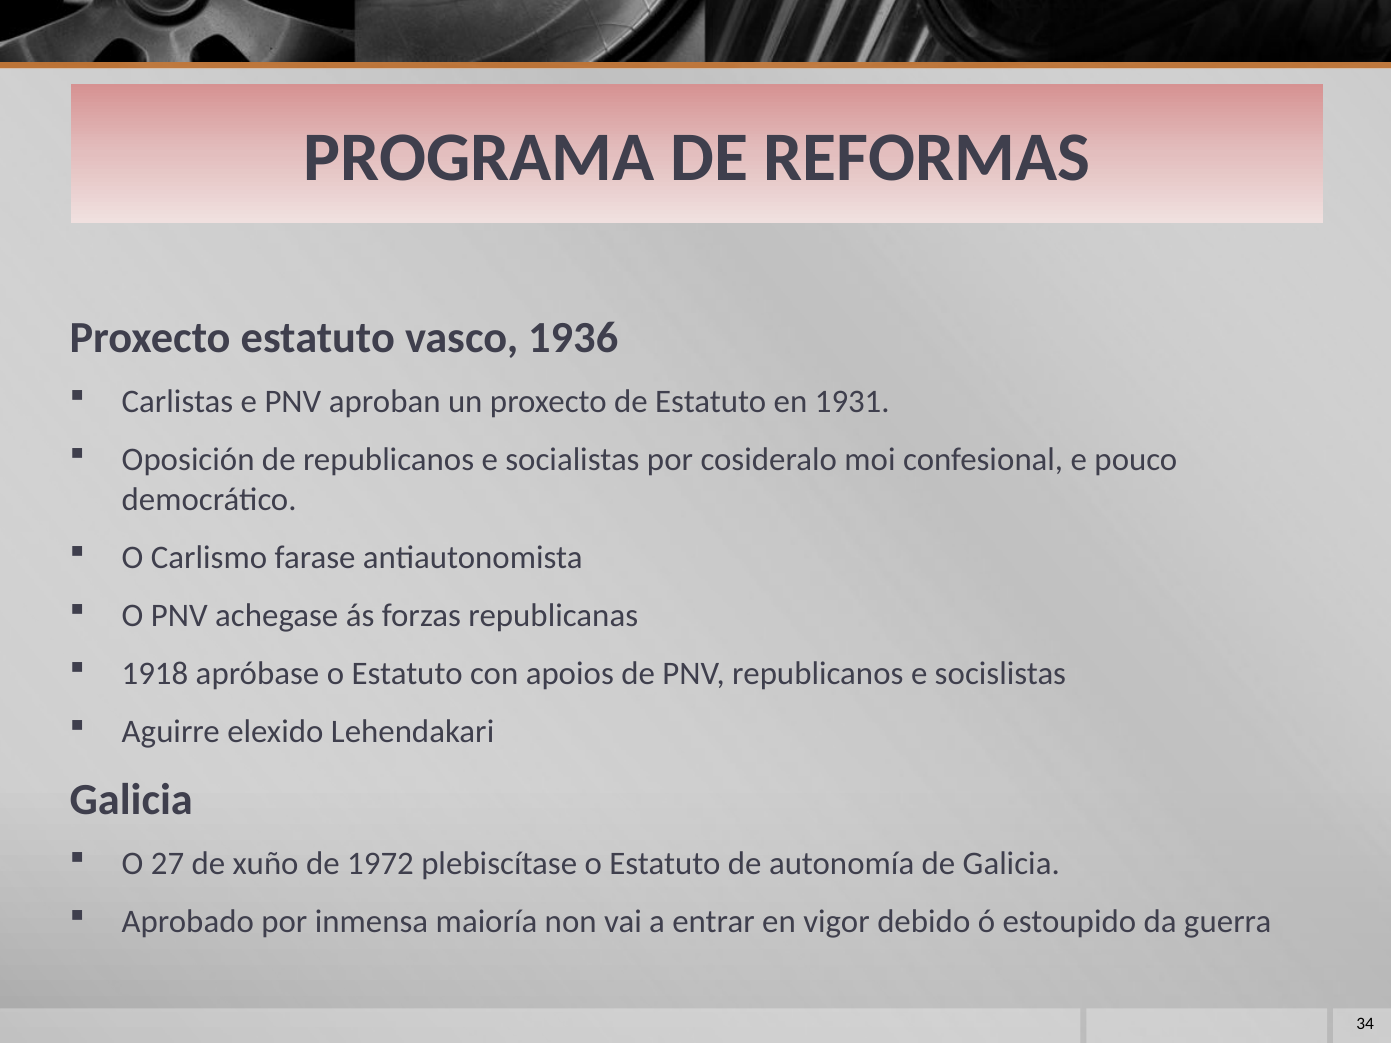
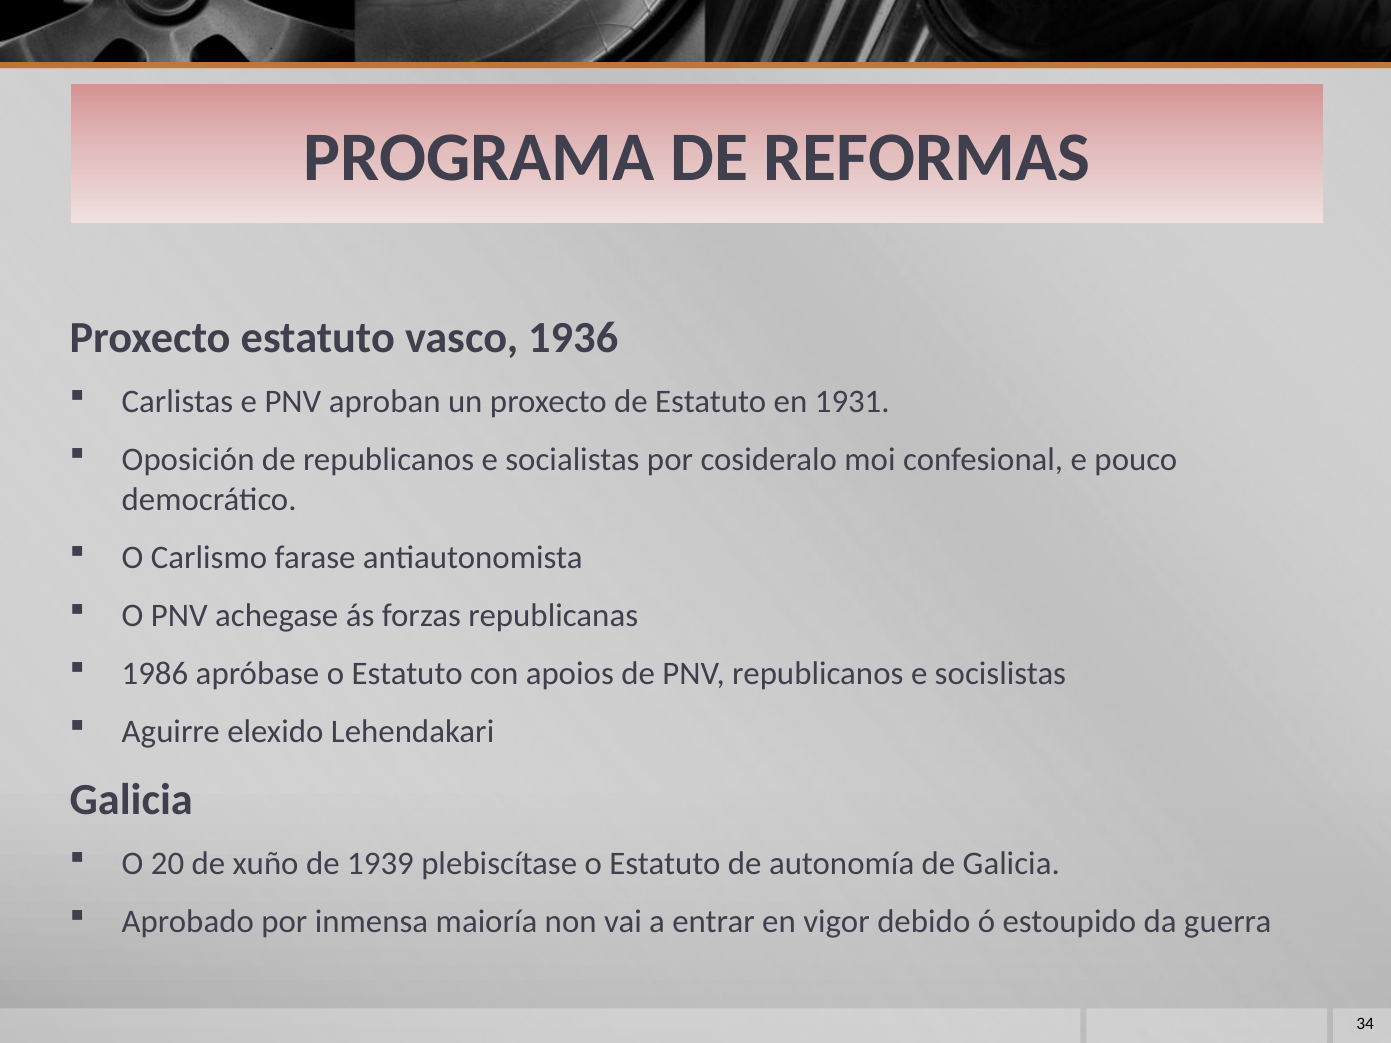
1918: 1918 -> 1986
27: 27 -> 20
1972: 1972 -> 1939
